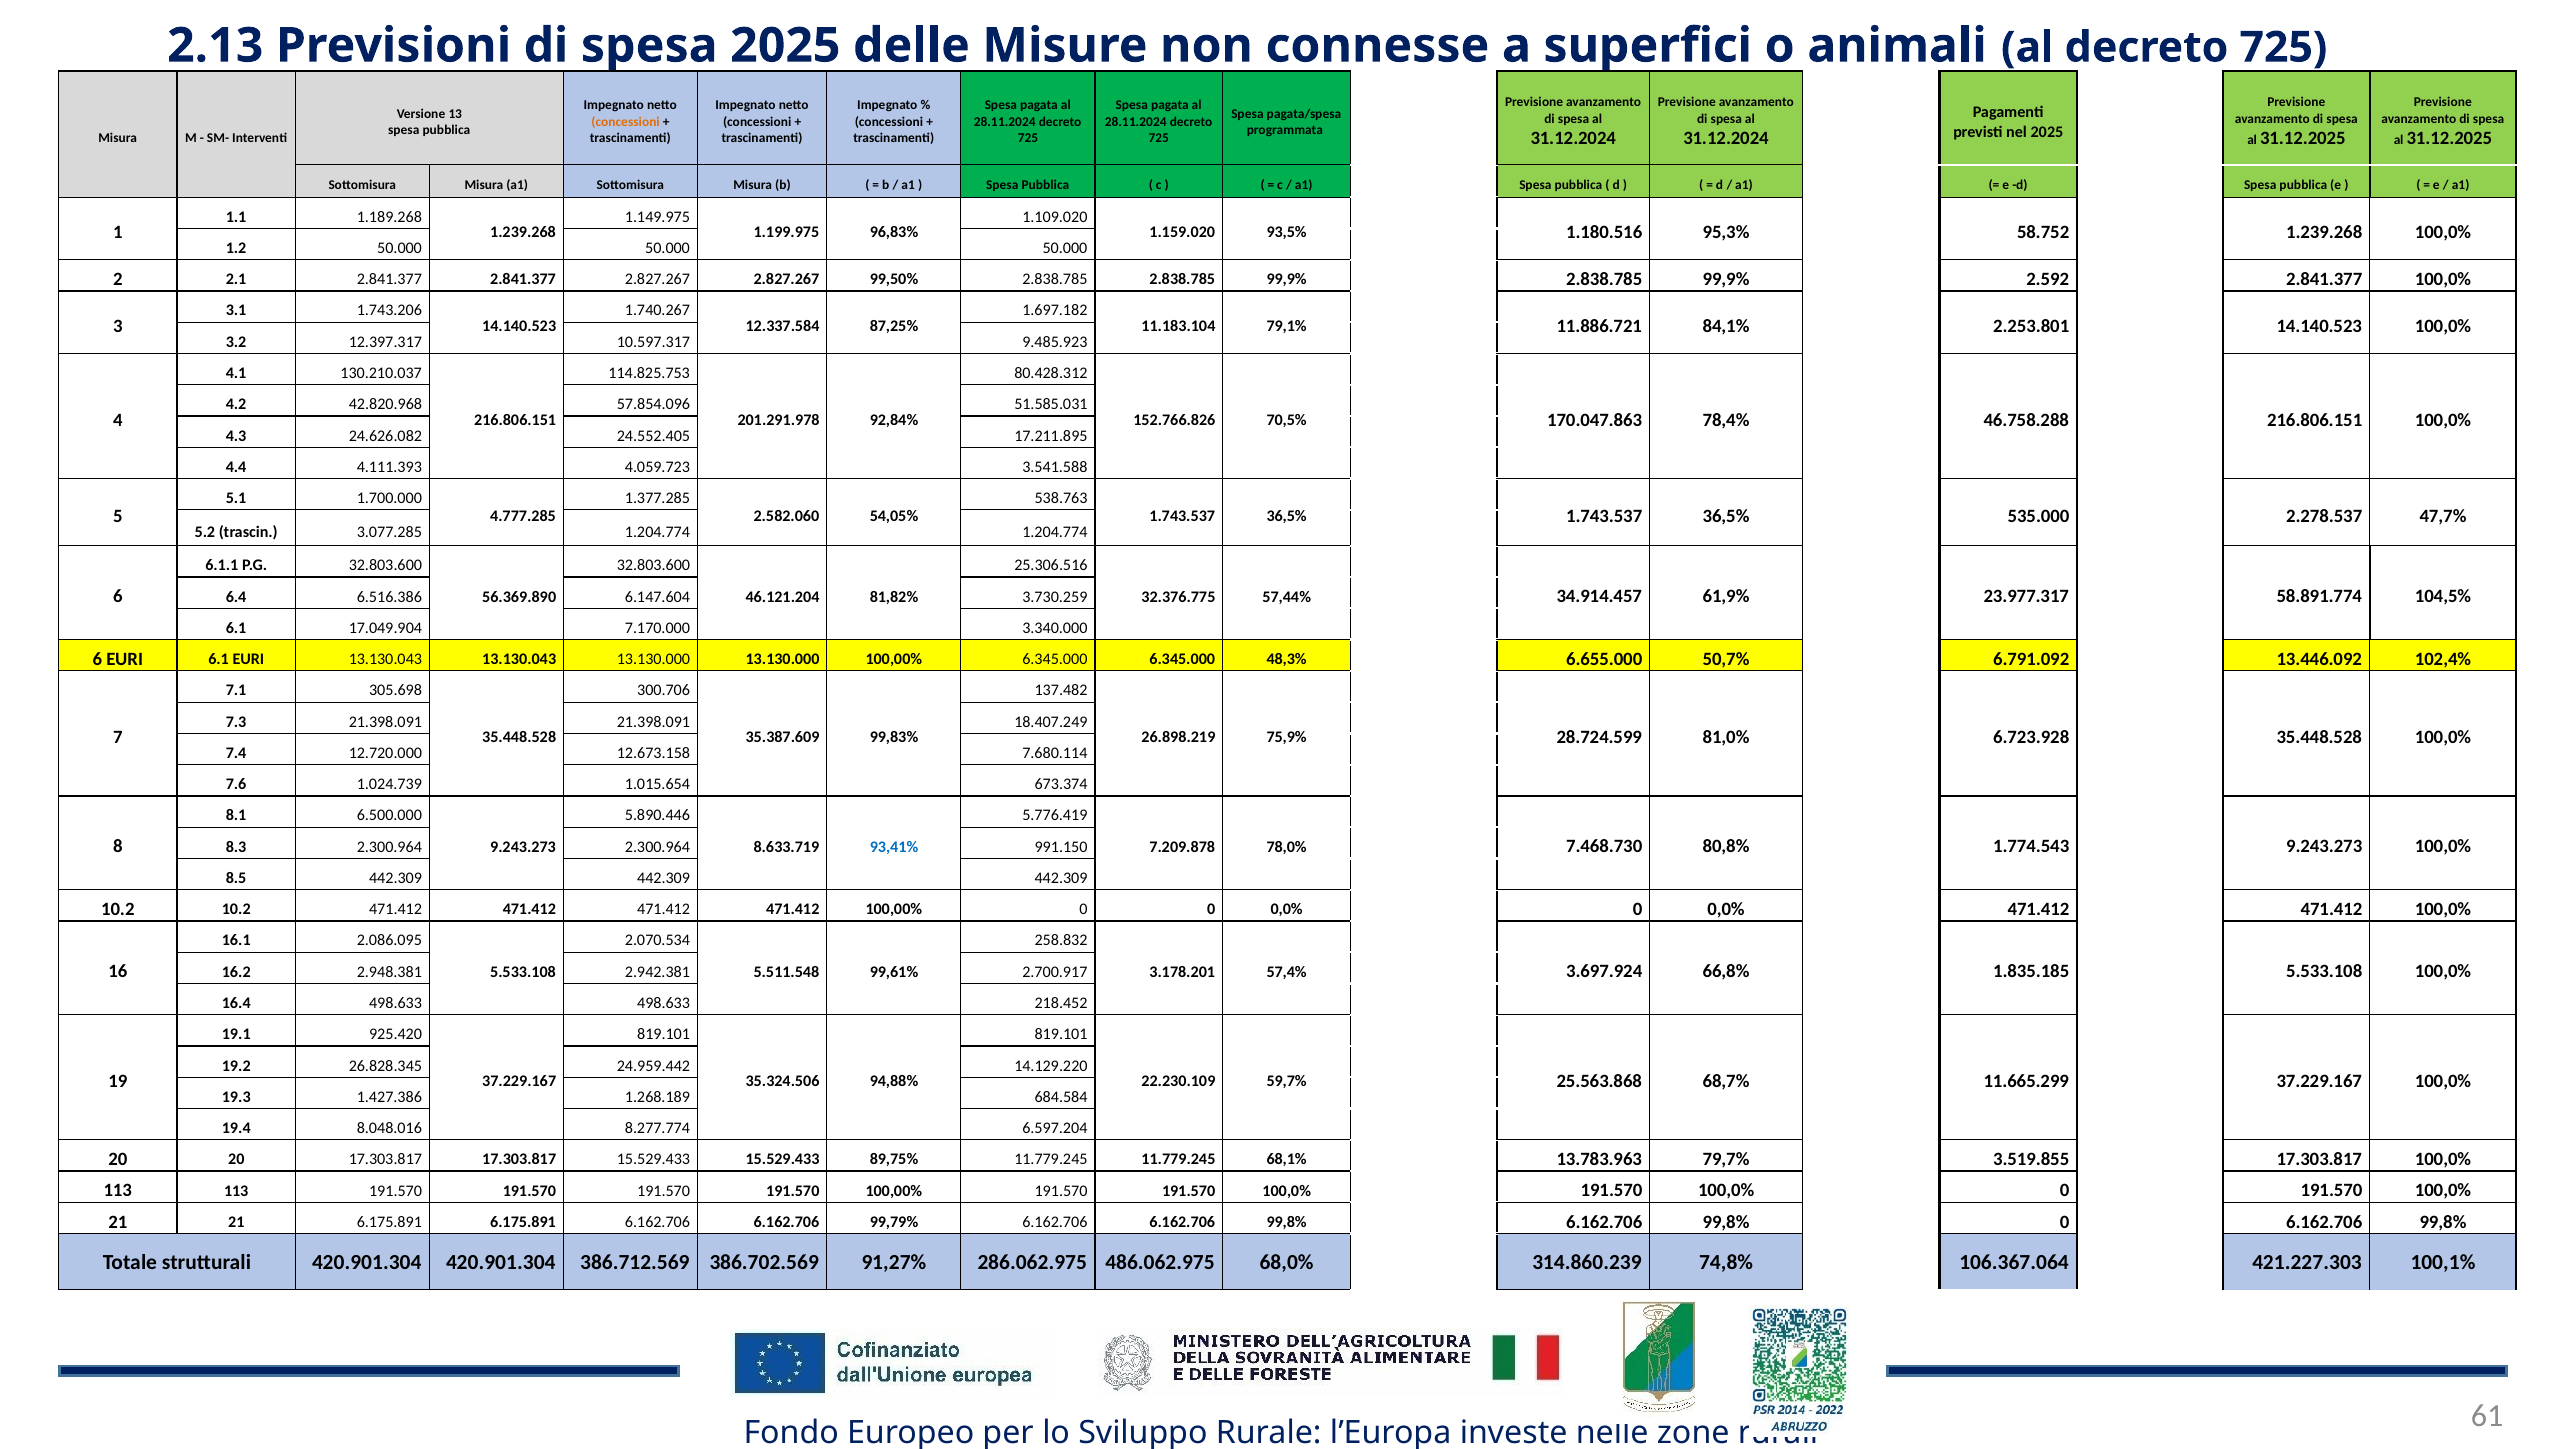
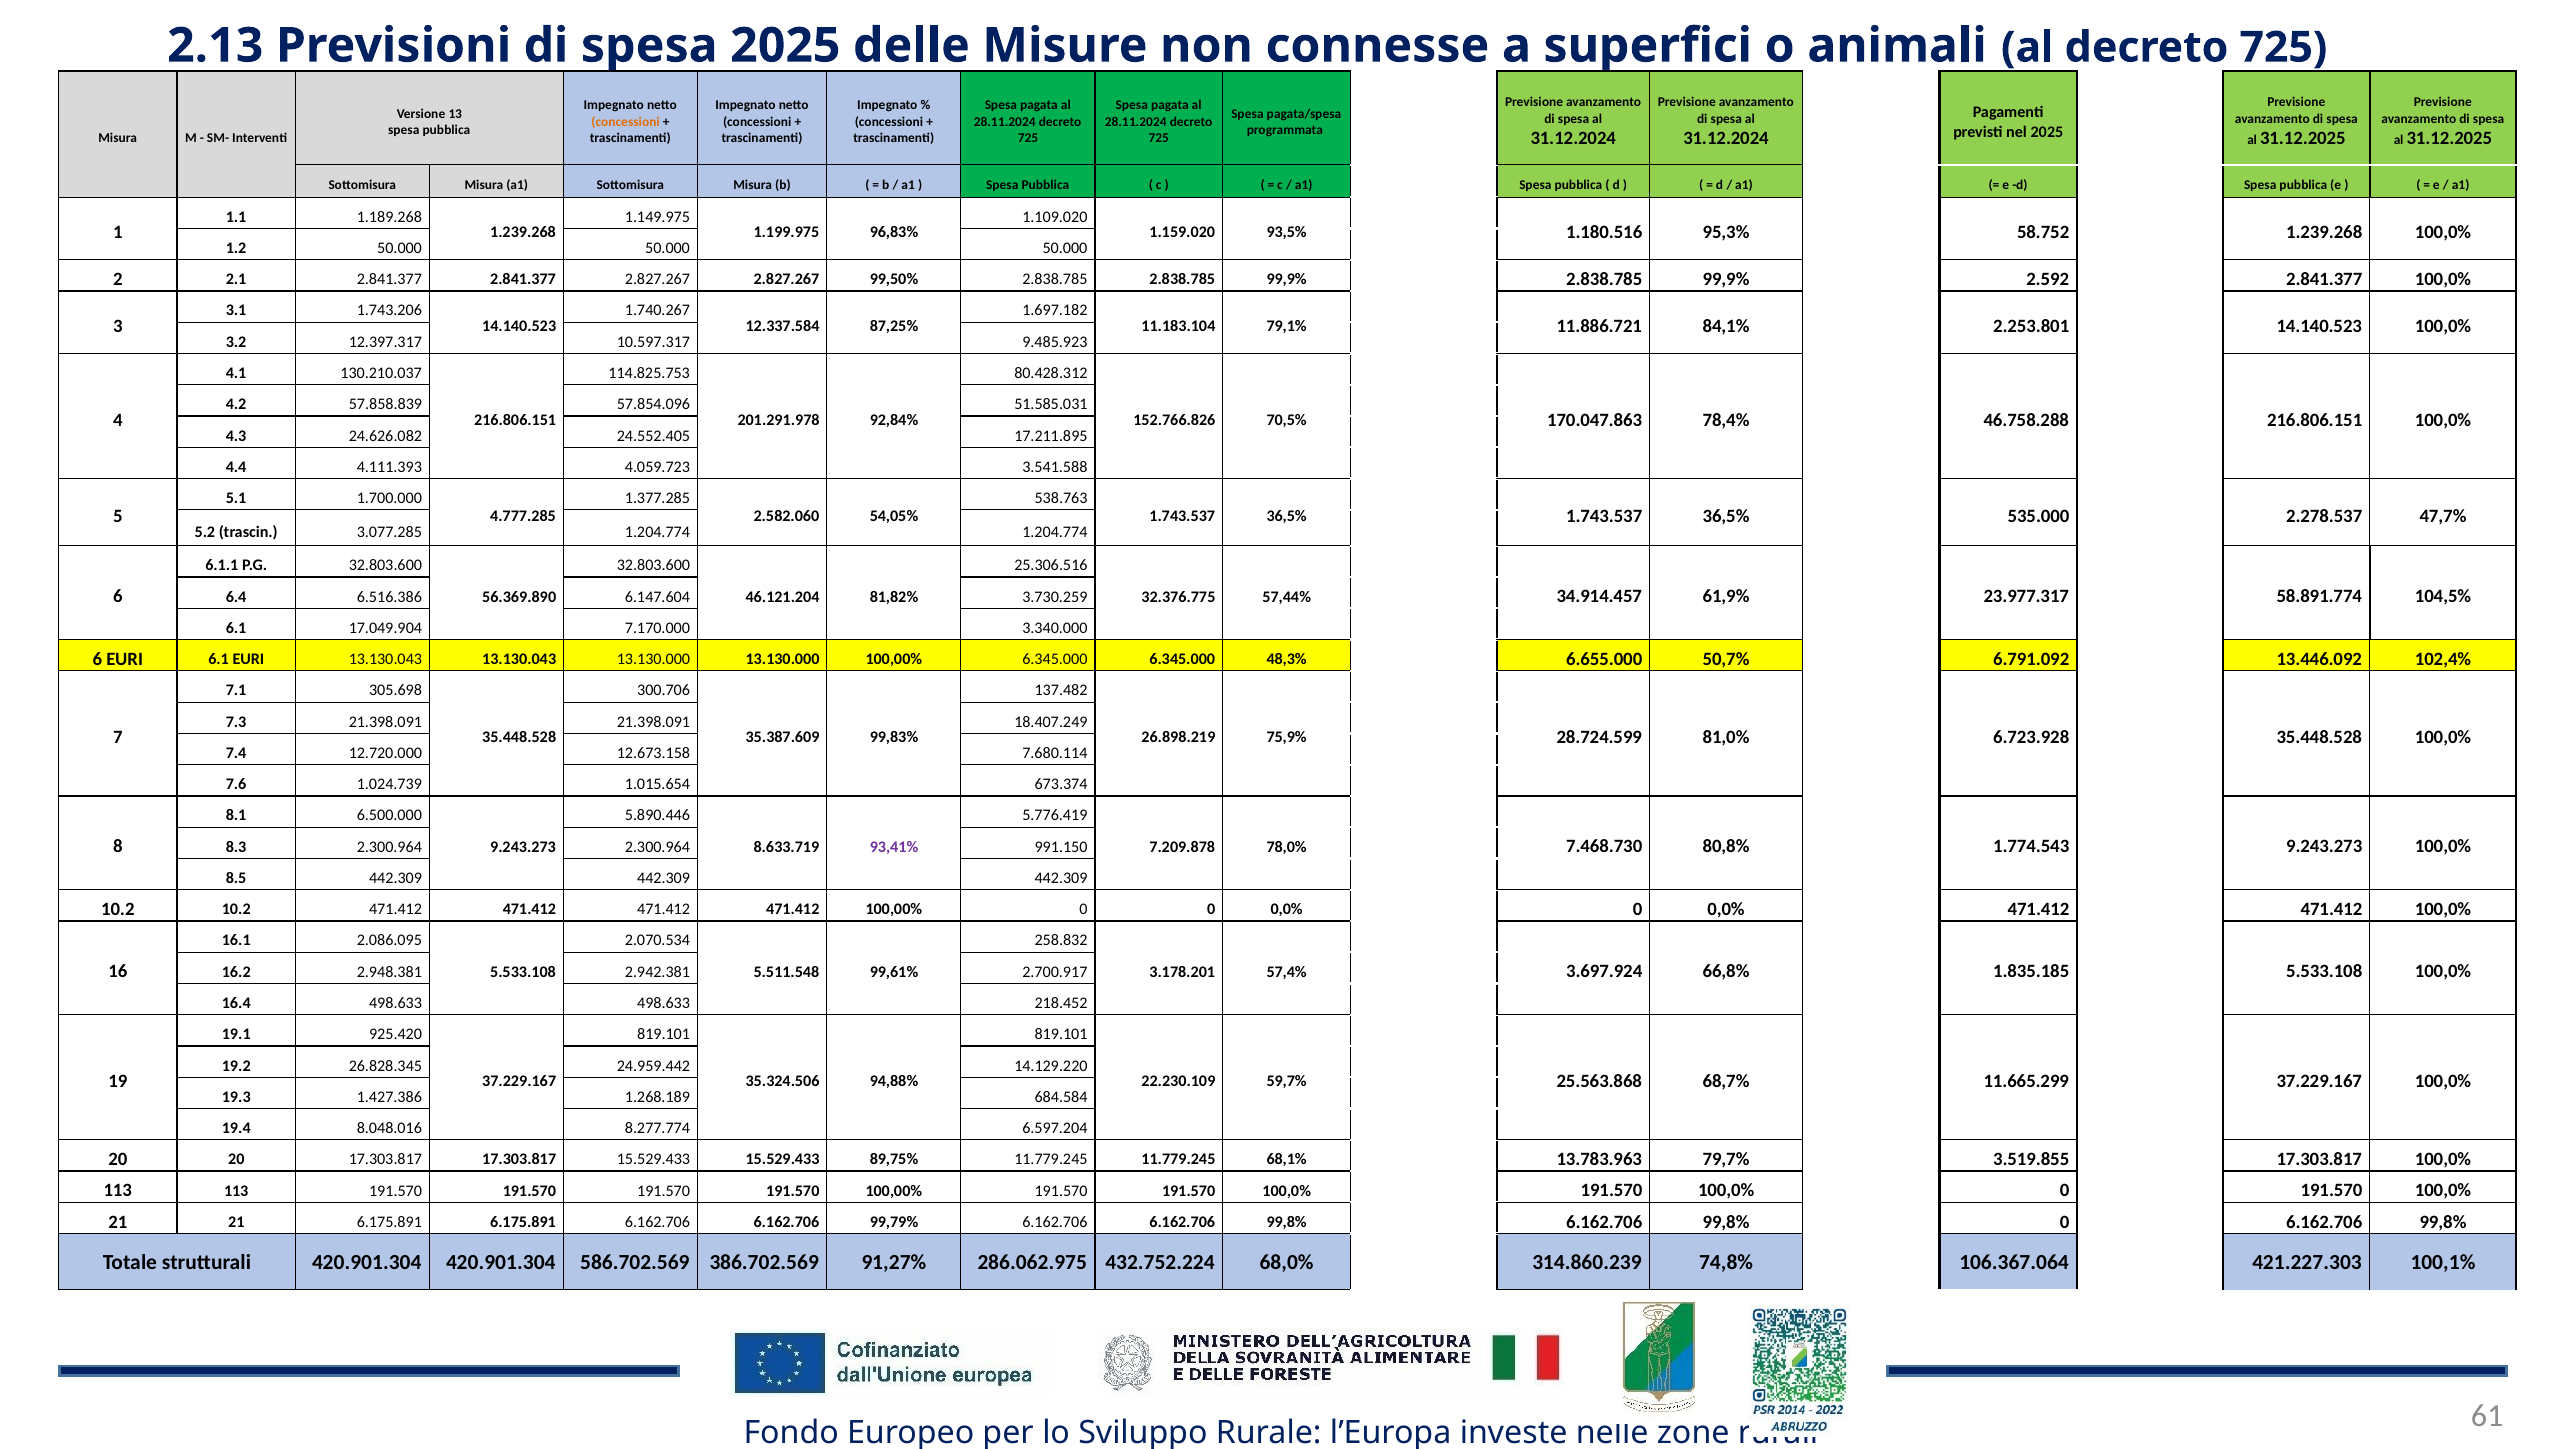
42.820.968: 42.820.968 -> 57.858.839
93,41% colour: blue -> purple
386.712.569: 386.712.569 -> 586.702.569
486.062.975: 486.062.975 -> 432.752.224
